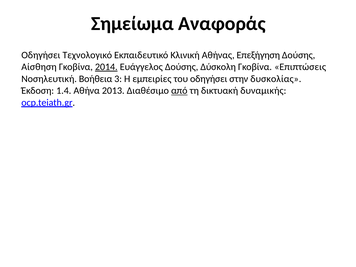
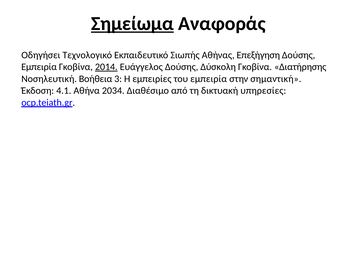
Σημείωμα underline: none -> present
Κλινική: Κλινική -> Σιωπής
Αίσθηση at (39, 67): Αίσθηση -> Εμπειρία
Επιπτώσεις: Επιπτώσεις -> Διατήρησης
του οδηγήσει: οδηγήσει -> εμπειρία
δυσκολίας: δυσκολίας -> σημαντική
1.4: 1.4 -> 4.1
2013: 2013 -> 2034
από underline: present -> none
δυναμικής: δυναμικής -> υπηρεσίες
